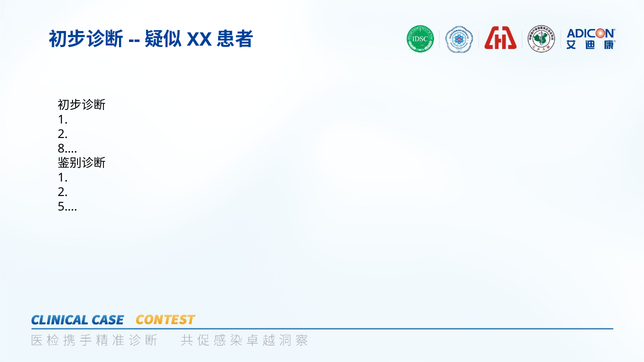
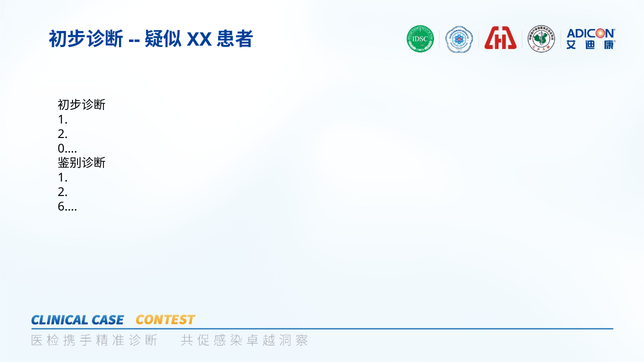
8…: 8… -> 0…
5…: 5… -> 6…
